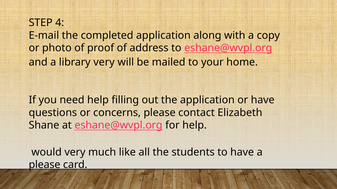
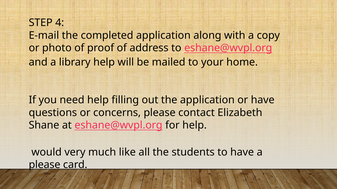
library very: very -> help
